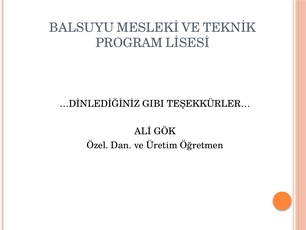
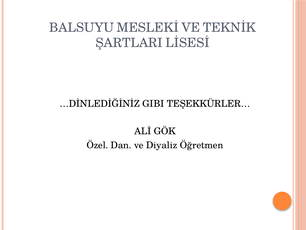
PROGRAM: PROGRAM -> ŞARTLARI
Üretim: Üretim -> Diyaliz
